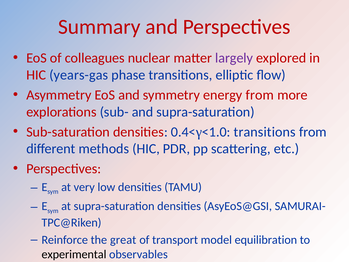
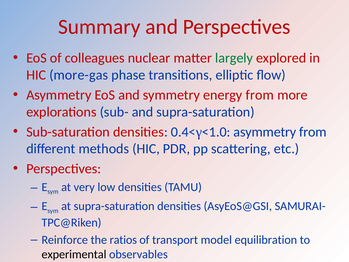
largely colour: purple -> green
years-gas: years-gas -> more-gas
0.4<γ<1.0 transitions: transitions -> asymmetry
great: great -> ratios
